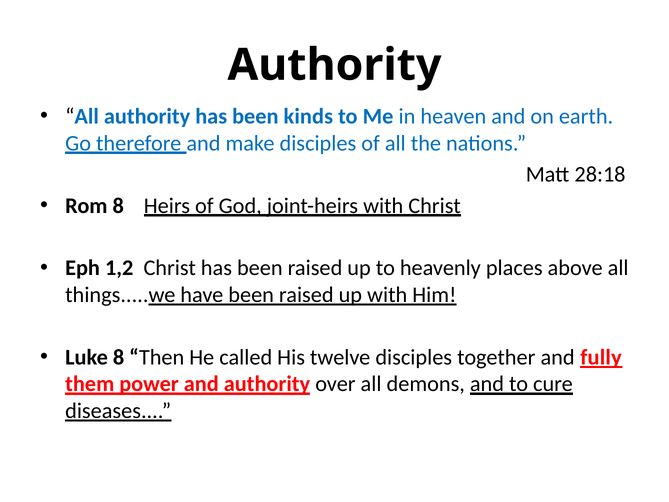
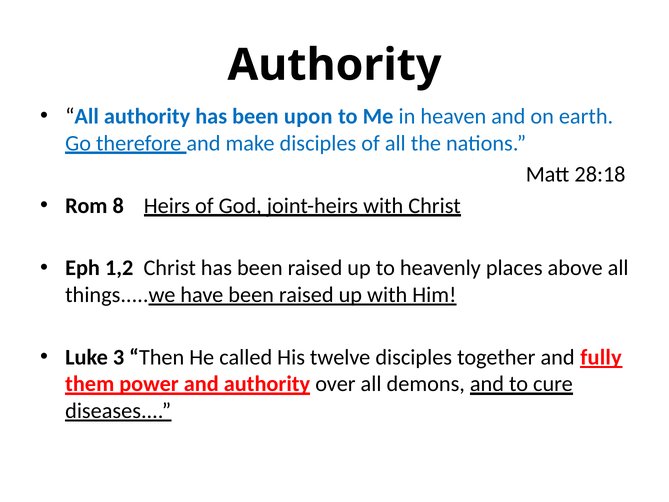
kinds: kinds -> upon
Luke 8: 8 -> 3
